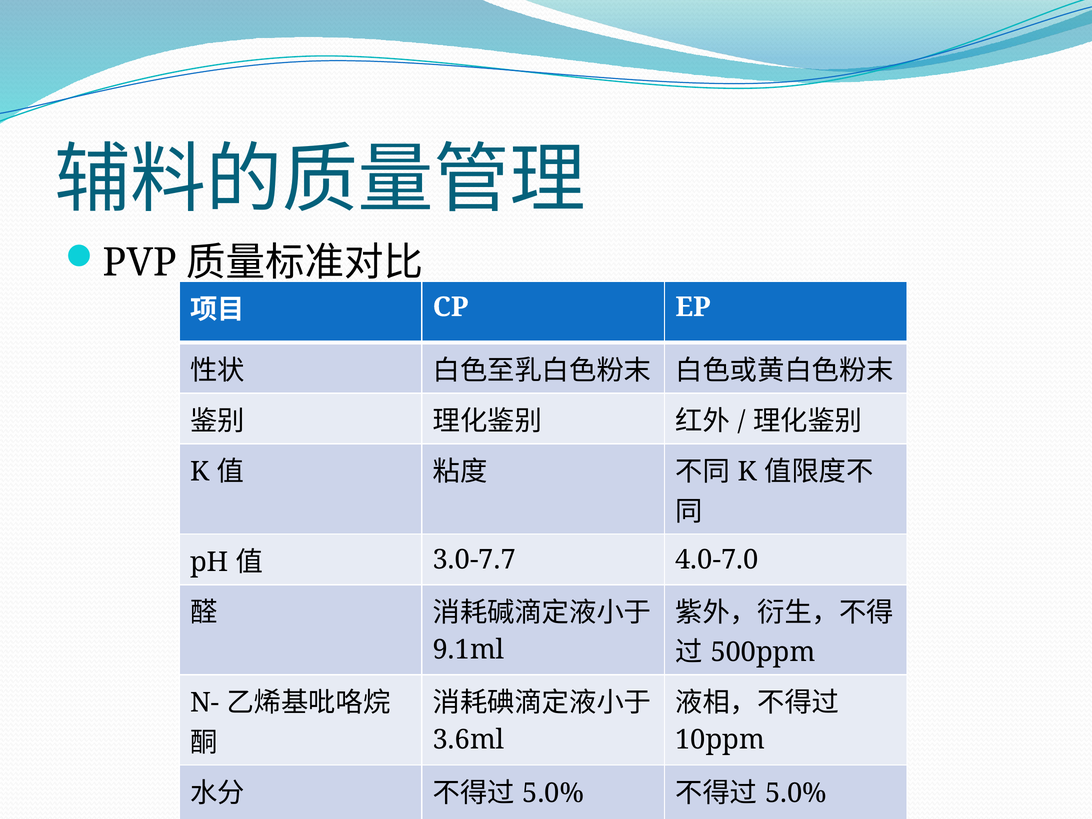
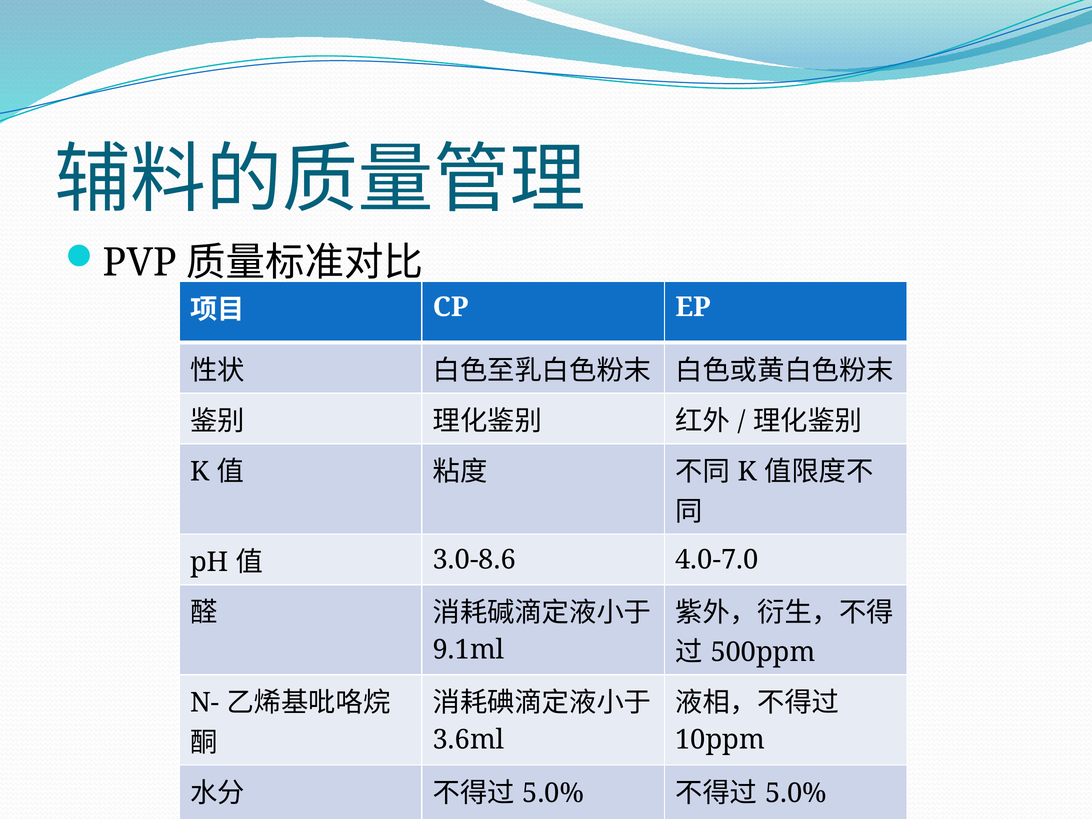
3.0-7.7: 3.0-7.7 -> 3.0-8.6
